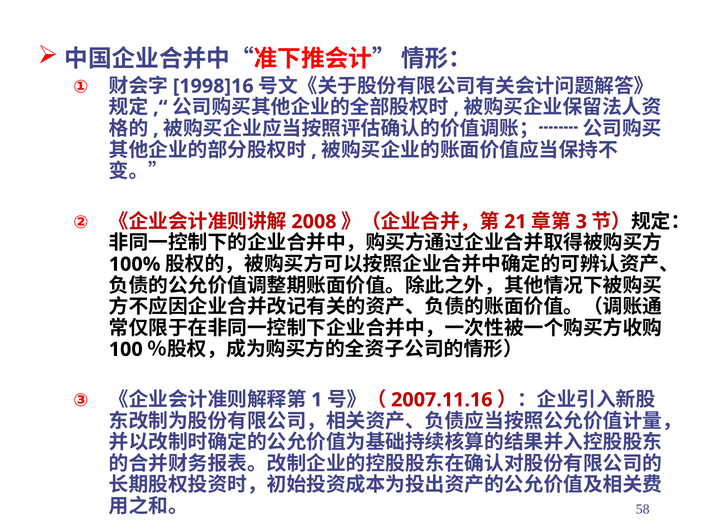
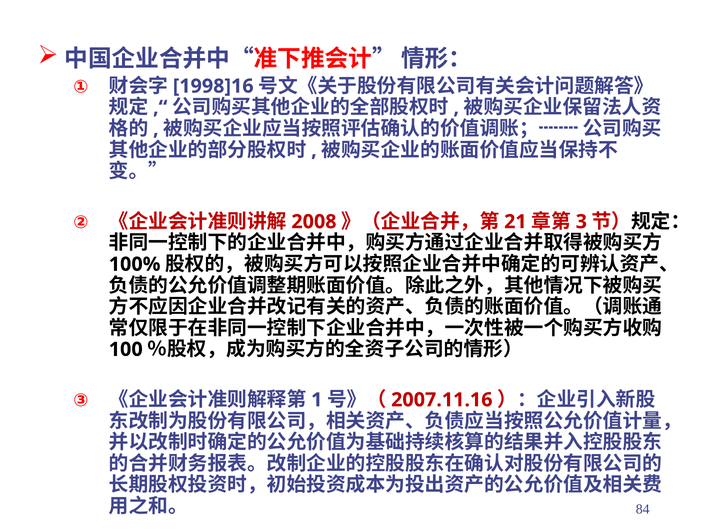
58: 58 -> 84
